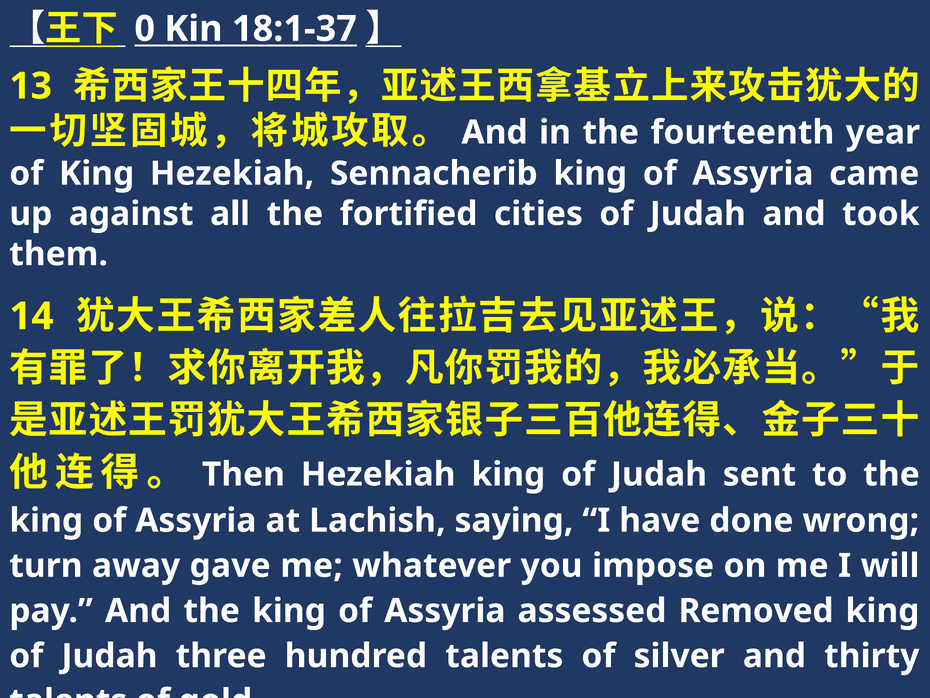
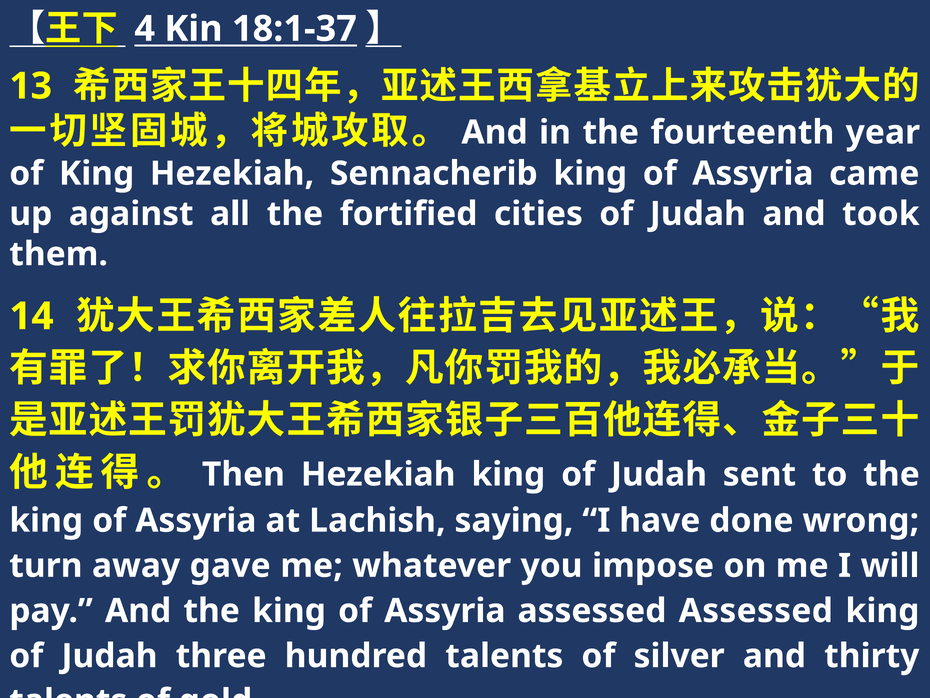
0: 0 -> 4
assessed Removed: Removed -> Assessed
